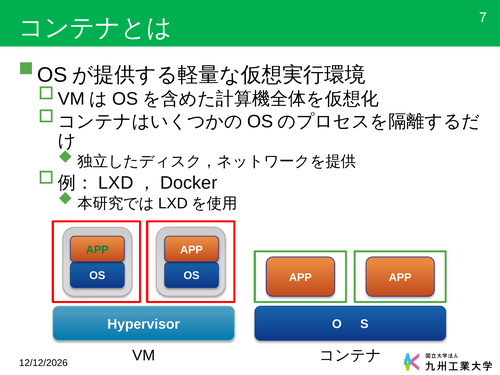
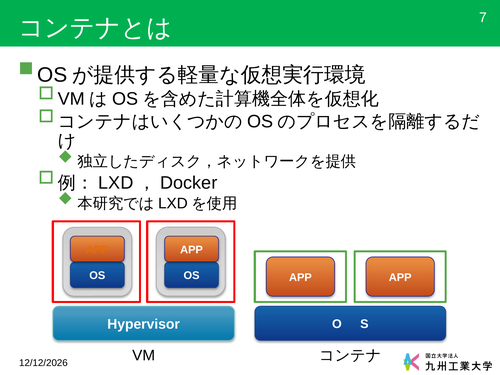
APP at (97, 250) colour: green -> orange
